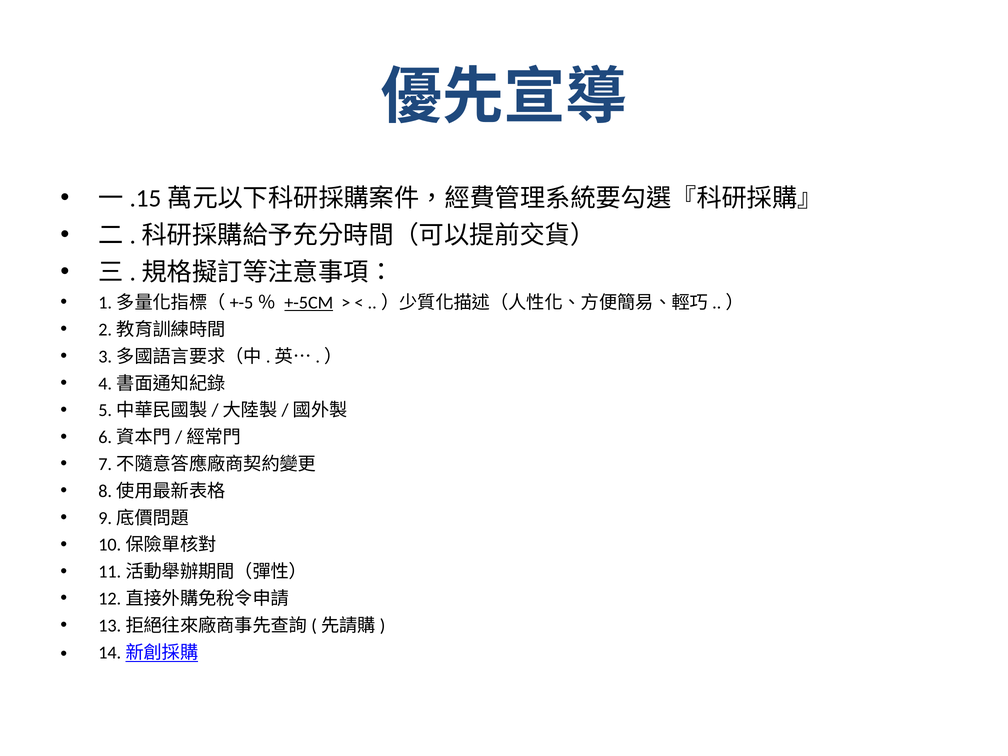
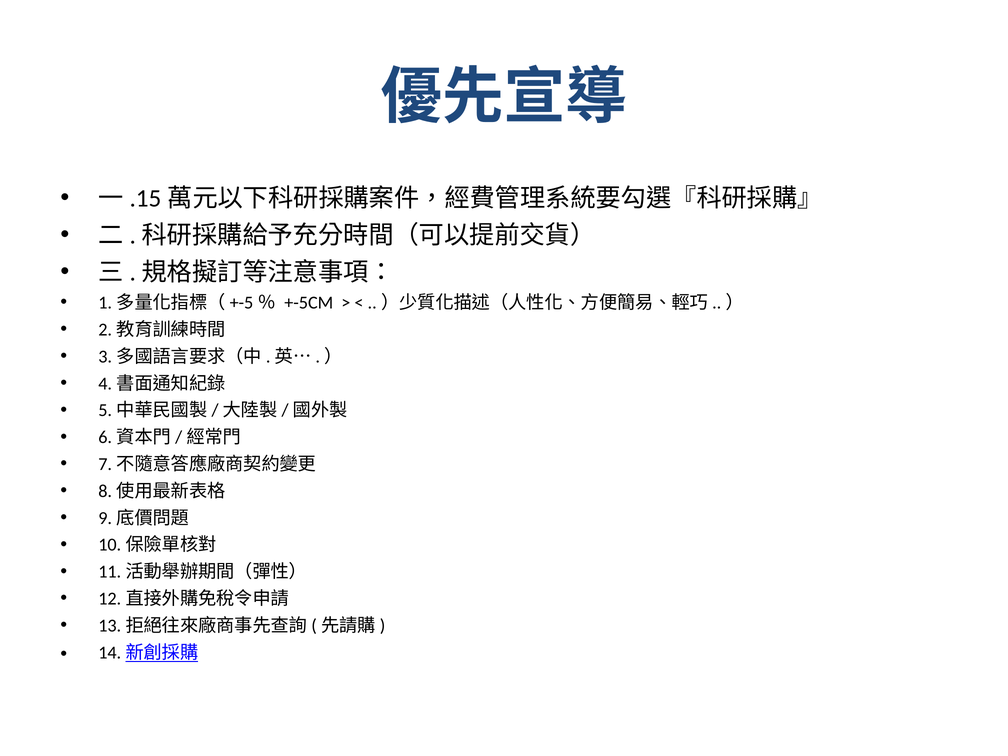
+-5CM underline: present -> none
